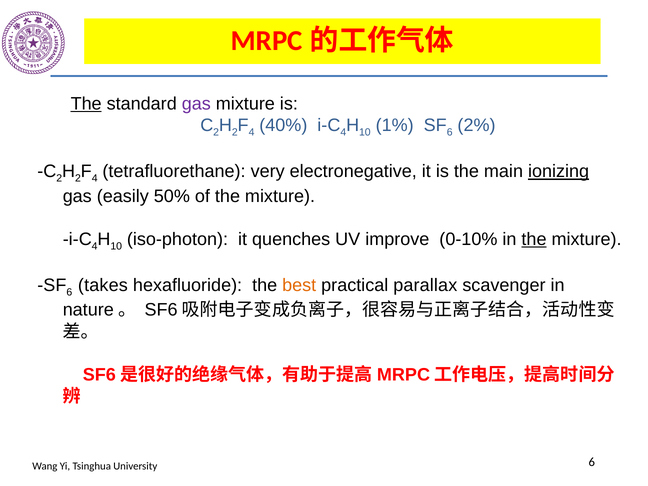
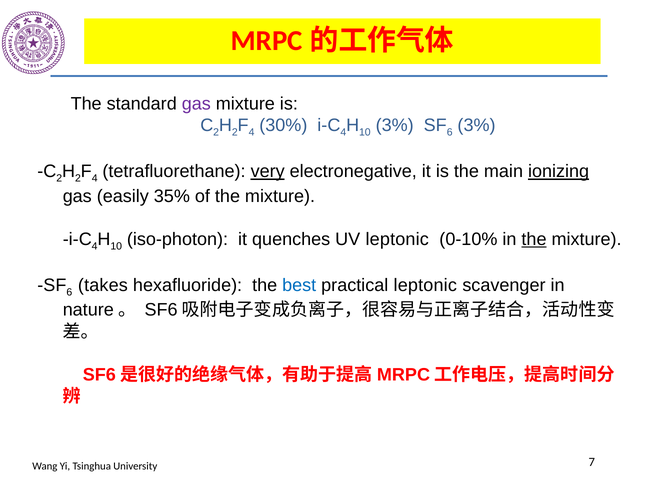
The at (86, 104) underline: present -> none
40%: 40% -> 30%
1% at (395, 125): 1% -> 3%
2% at (477, 125): 2% -> 3%
very underline: none -> present
50%: 50% -> 35%
UV improve: improve -> leptonic
best colour: orange -> blue
practical parallax: parallax -> leptonic
6 at (592, 462): 6 -> 7
